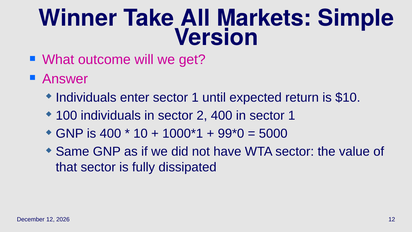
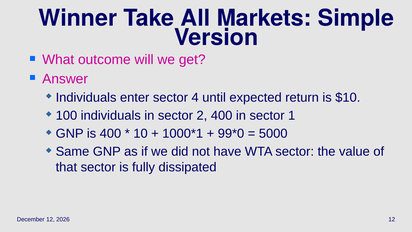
enter sector 1: 1 -> 4
